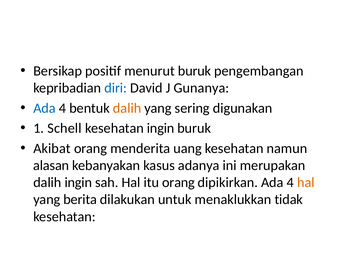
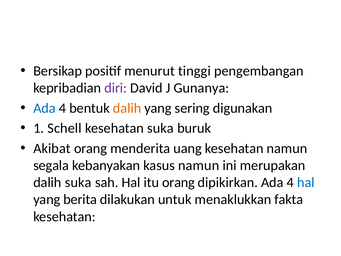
menurut buruk: buruk -> tinggi
diri colour: blue -> purple
kesehatan ingin: ingin -> suka
alasan: alasan -> segala
kasus adanya: adanya -> namun
dalih ingin: ingin -> suka
hal at (306, 182) colour: orange -> blue
tidak: tidak -> fakta
